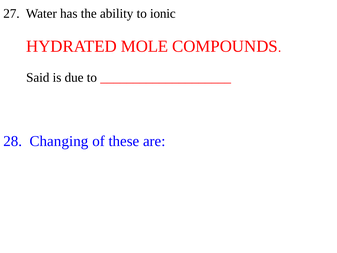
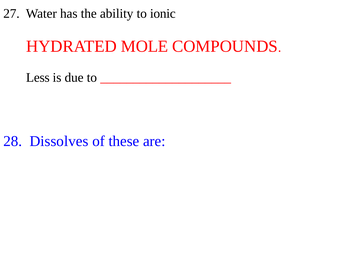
Said: Said -> Less
Changing: Changing -> Dissolves
